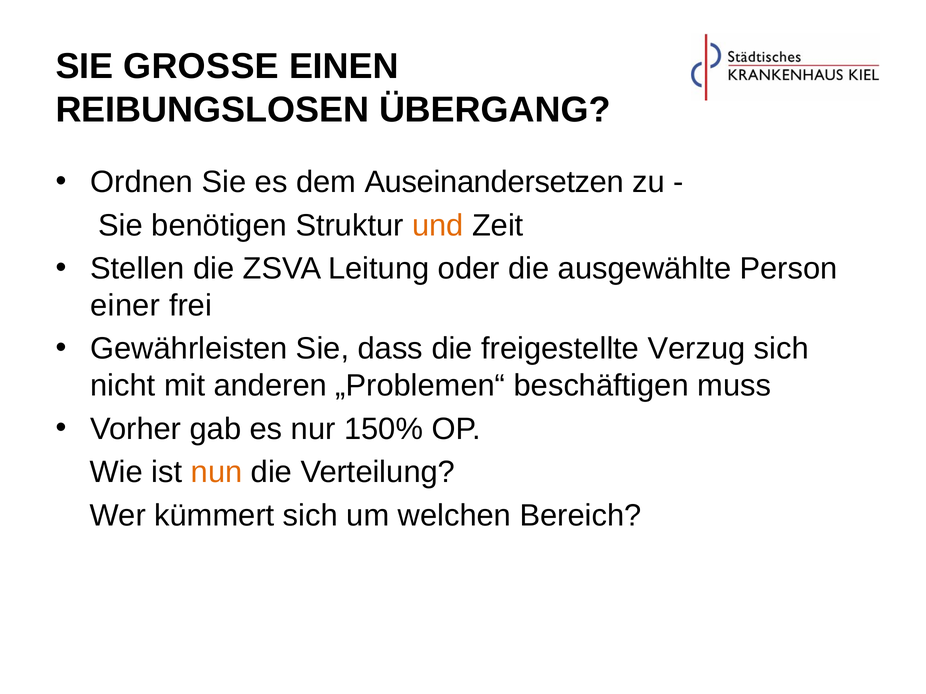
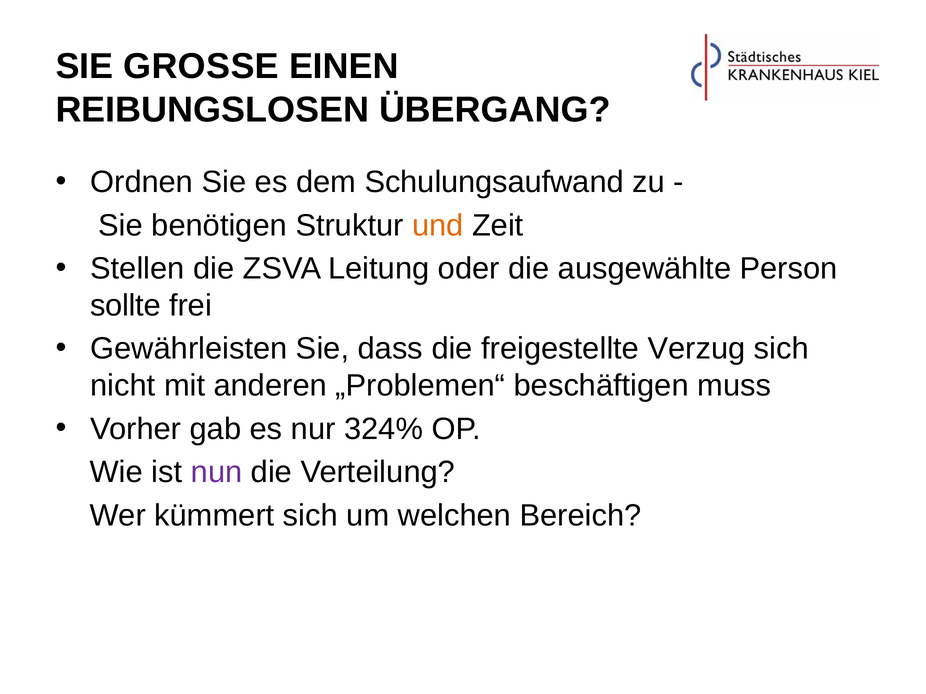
Auseinandersetzen: Auseinandersetzen -> Schulungsaufwand
einer: einer -> sollte
150%: 150% -> 324%
nun colour: orange -> purple
